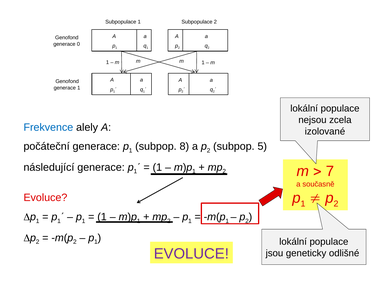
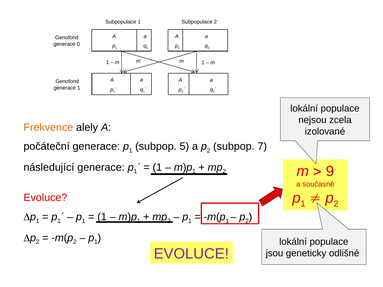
Frekvence colour: blue -> orange
8: 8 -> 5
5: 5 -> 7
7: 7 -> 9
